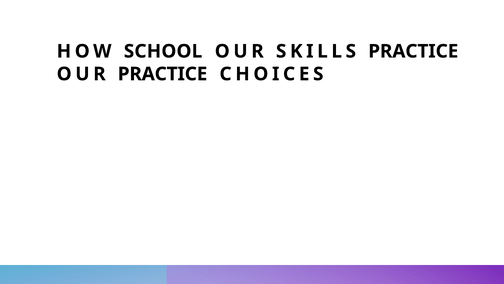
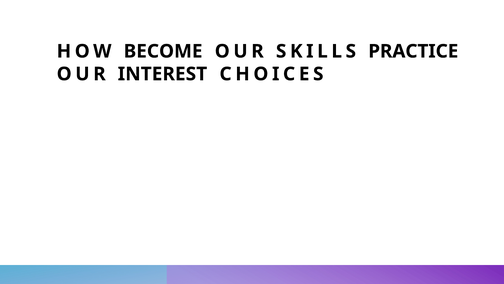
SCHOOL: SCHOOL -> BECOME
OUR PRACTICE: PRACTICE -> INTEREST
